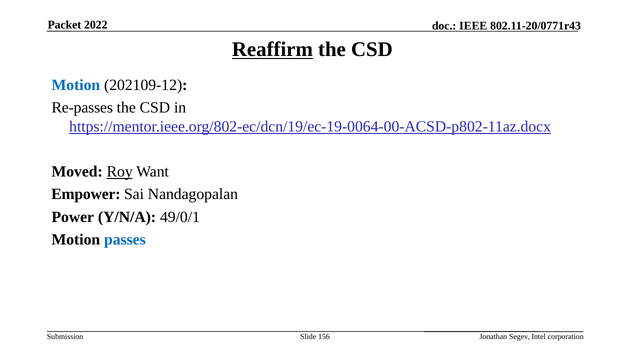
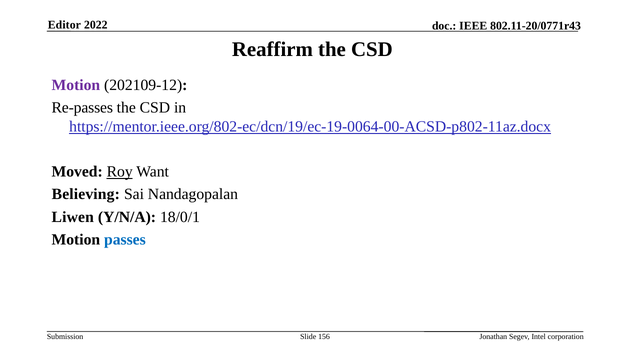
Packet: Packet -> Editor
Reaffirm underline: present -> none
Motion at (76, 85) colour: blue -> purple
Empower: Empower -> Believing
Power: Power -> Liwen
49/0/1: 49/0/1 -> 18/0/1
